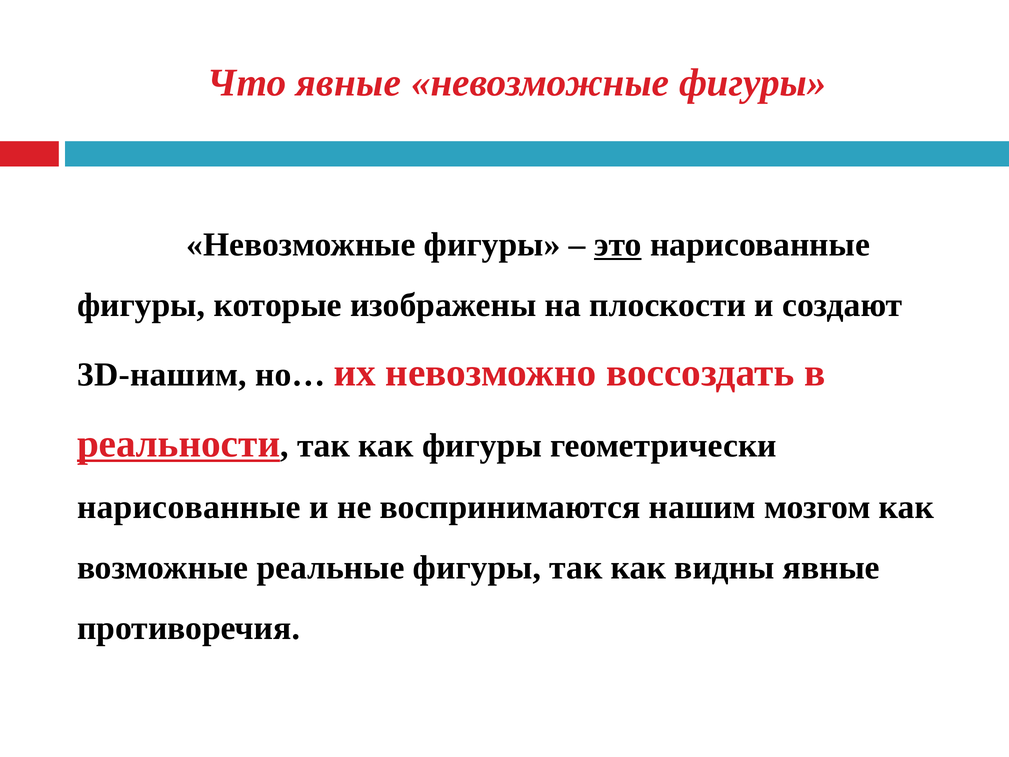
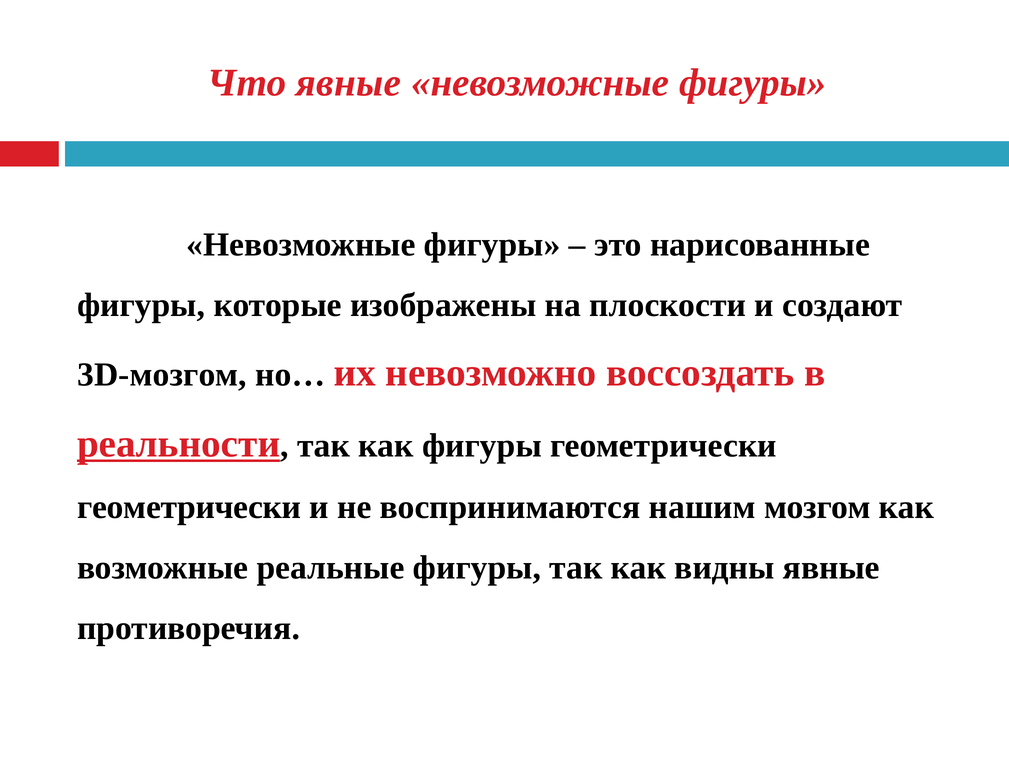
это underline: present -> none
3D-нашим: 3D-нашим -> 3D-мозгом
нарисованные at (189, 507): нарисованные -> геометрически
